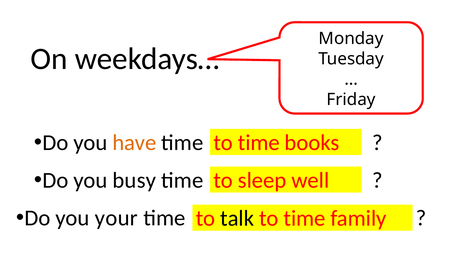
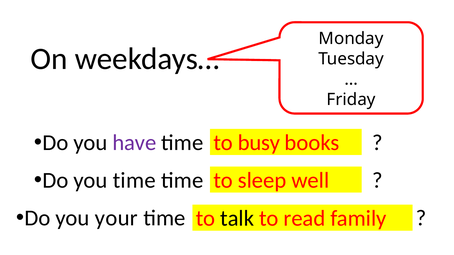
have colour: orange -> purple
time at (259, 143): time -> busy
you busy: busy -> time
time at (304, 219): time -> read
